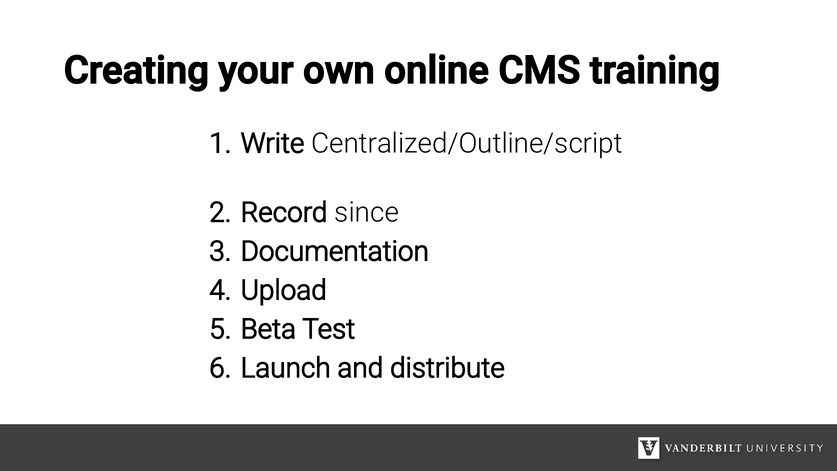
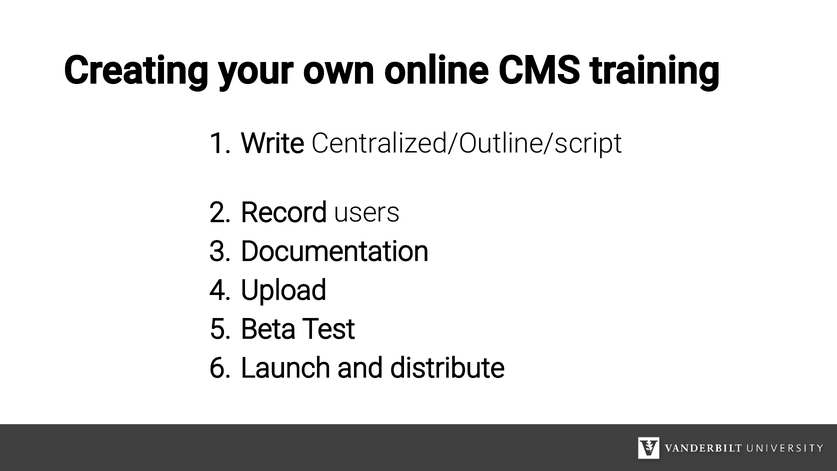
since: since -> users
